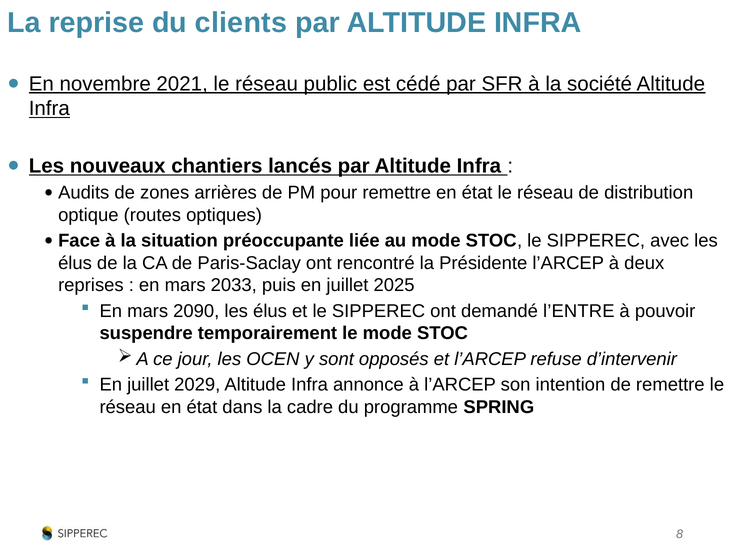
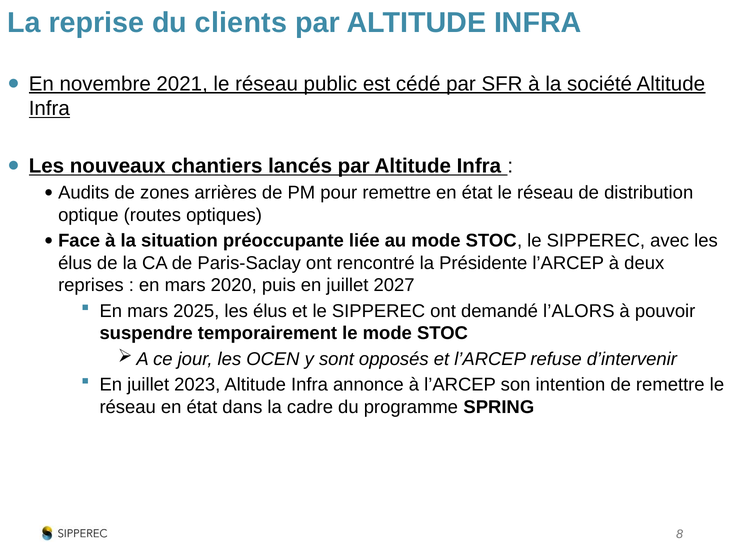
2033: 2033 -> 2020
2025: 2025 -> 2027
2090: 2090 -> 2025
l’ENTRE: l’ENTRE -> l’ALORS
2029: 2029 -> 2023
